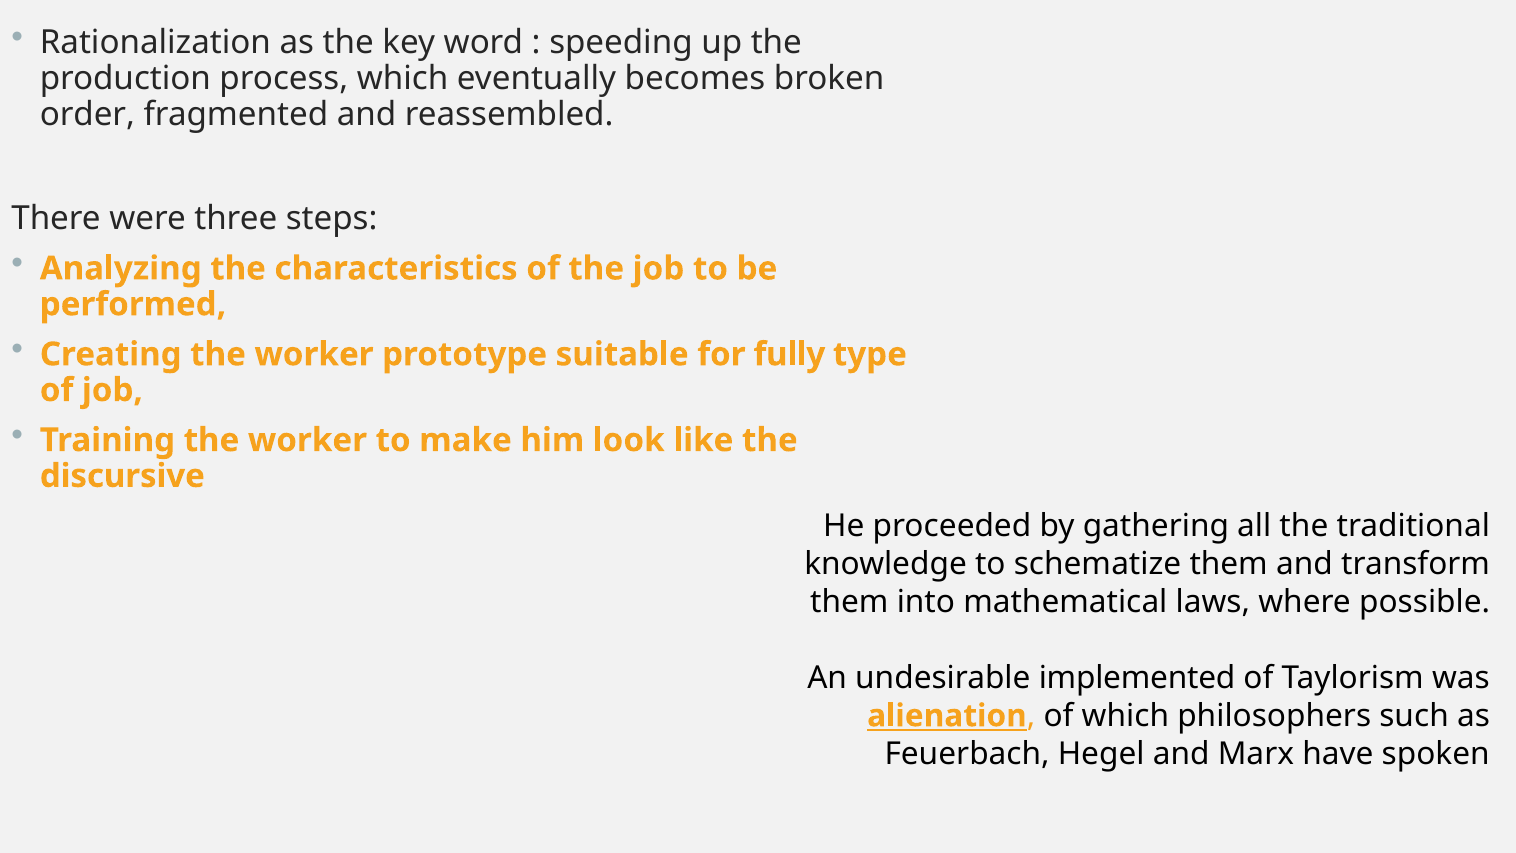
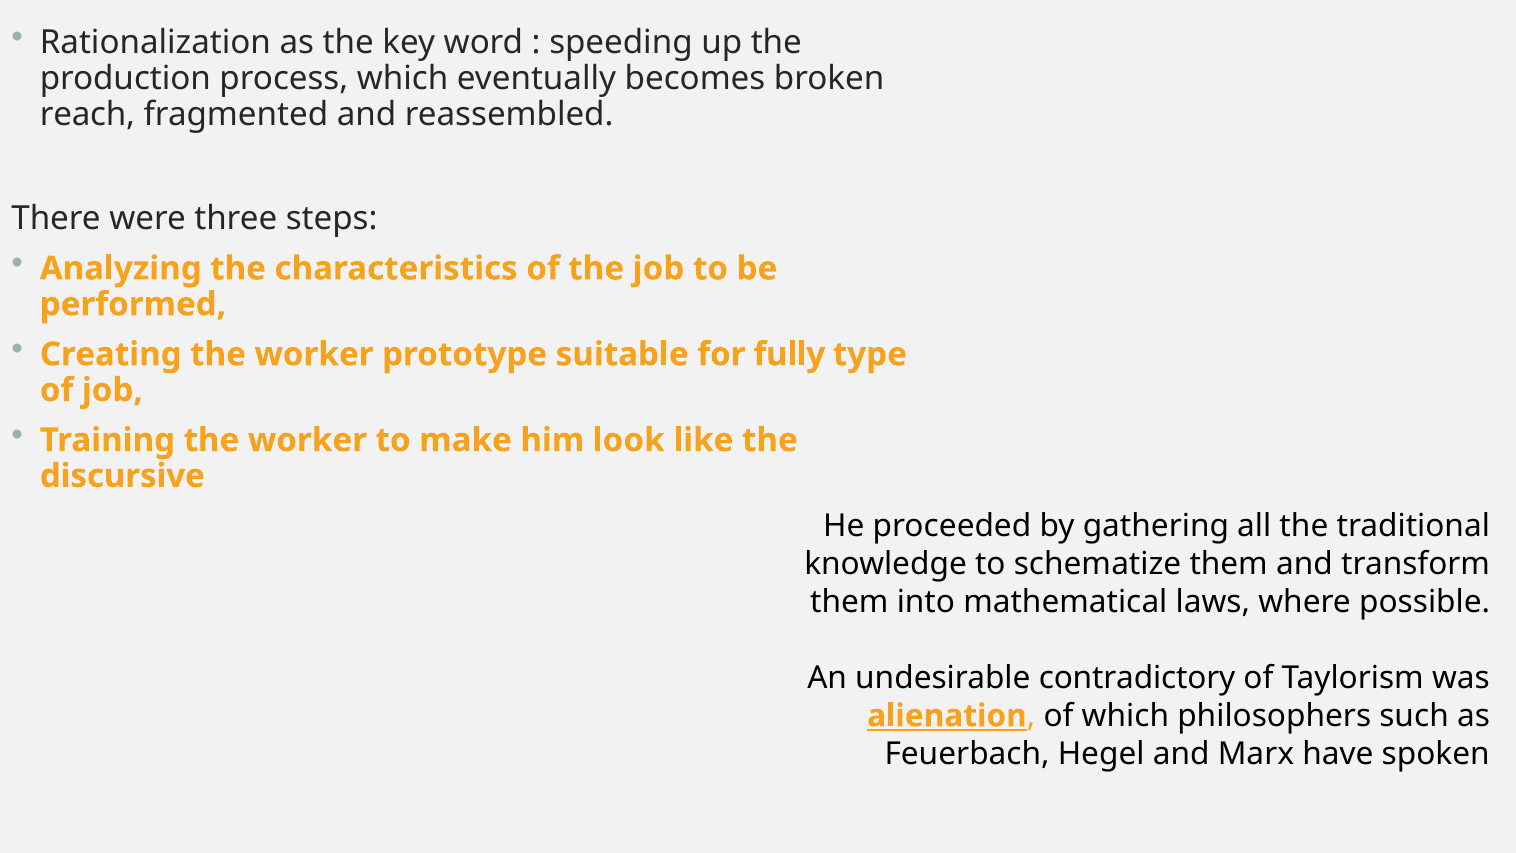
order: order -> reach
implemented: implemented -> contradictory
